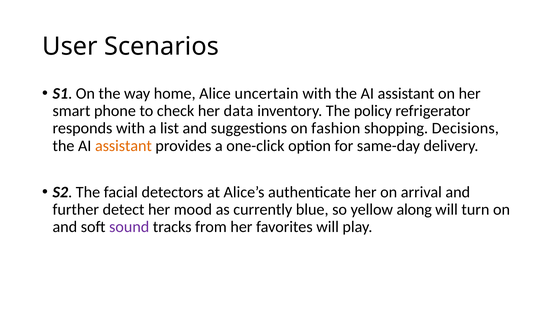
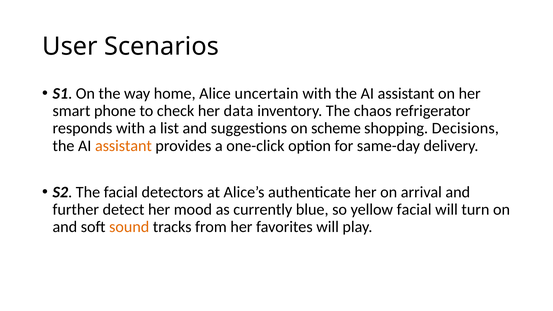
policy: policy -> chaos
fashion: fashion -> scheme
yellow along: along -> facial
sound colour: purple -> orange
